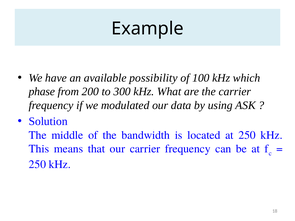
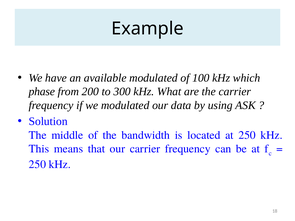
available possibility: possibility -> modulated
